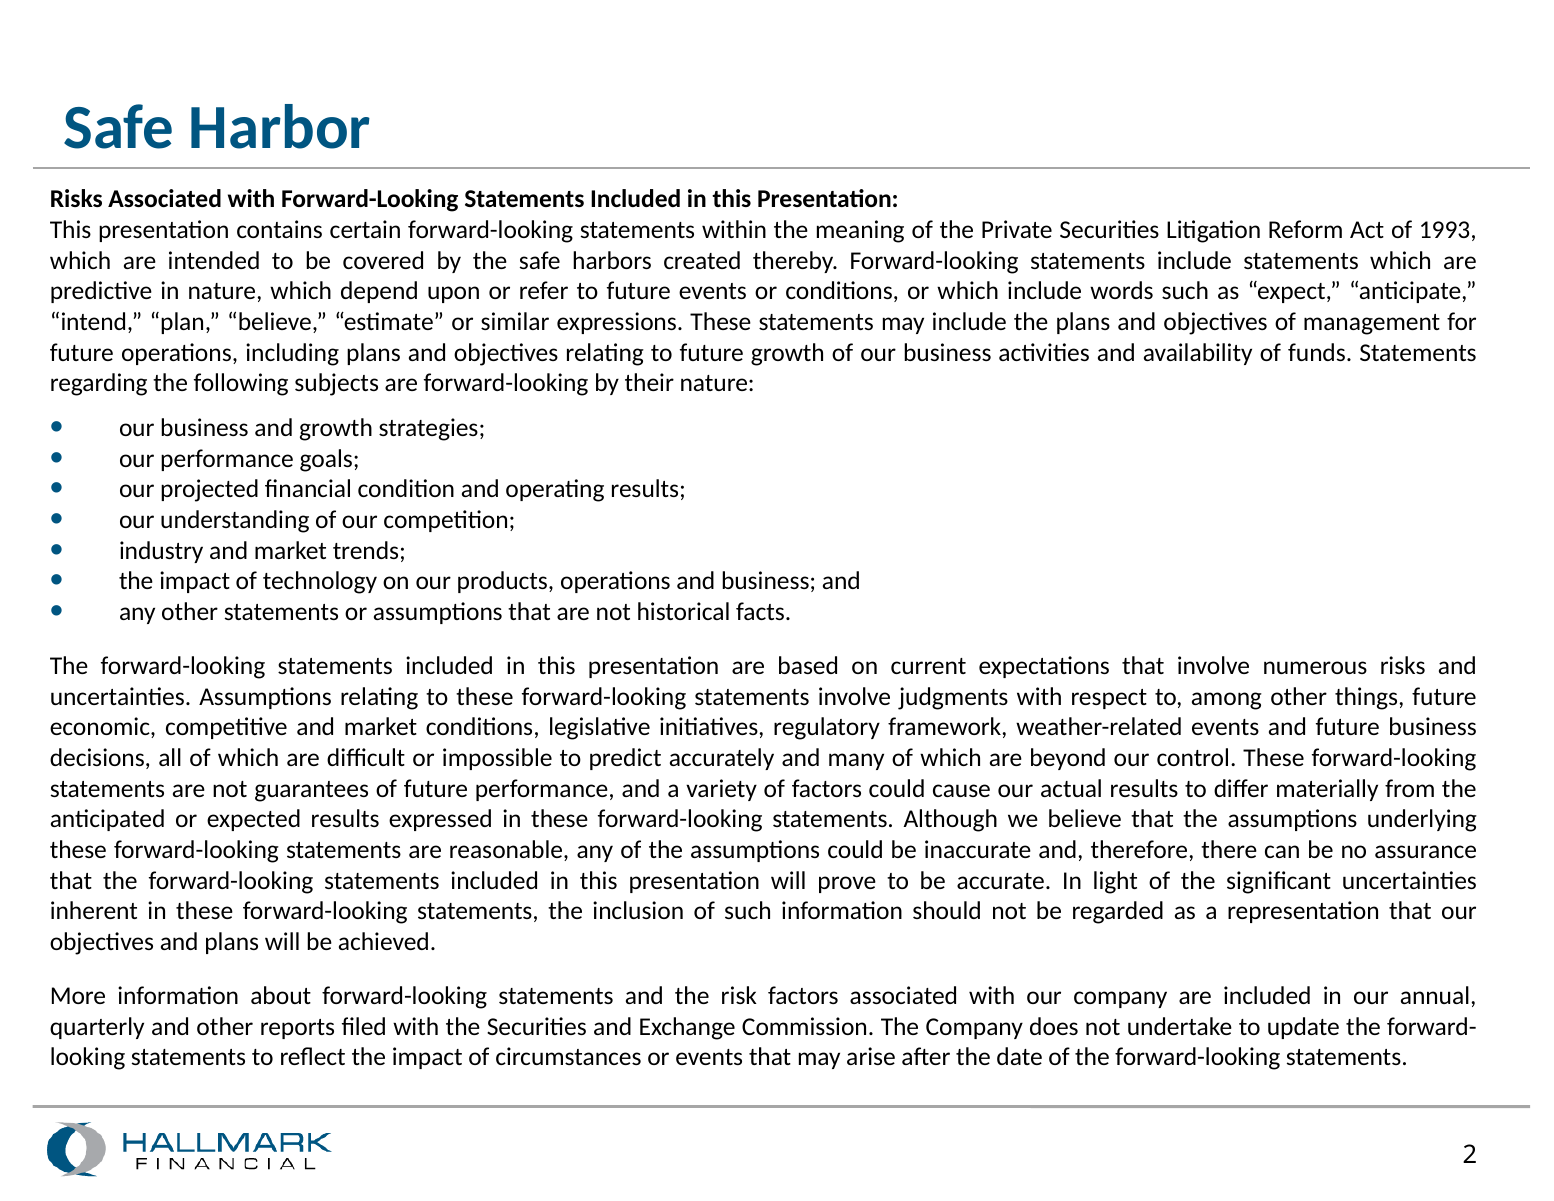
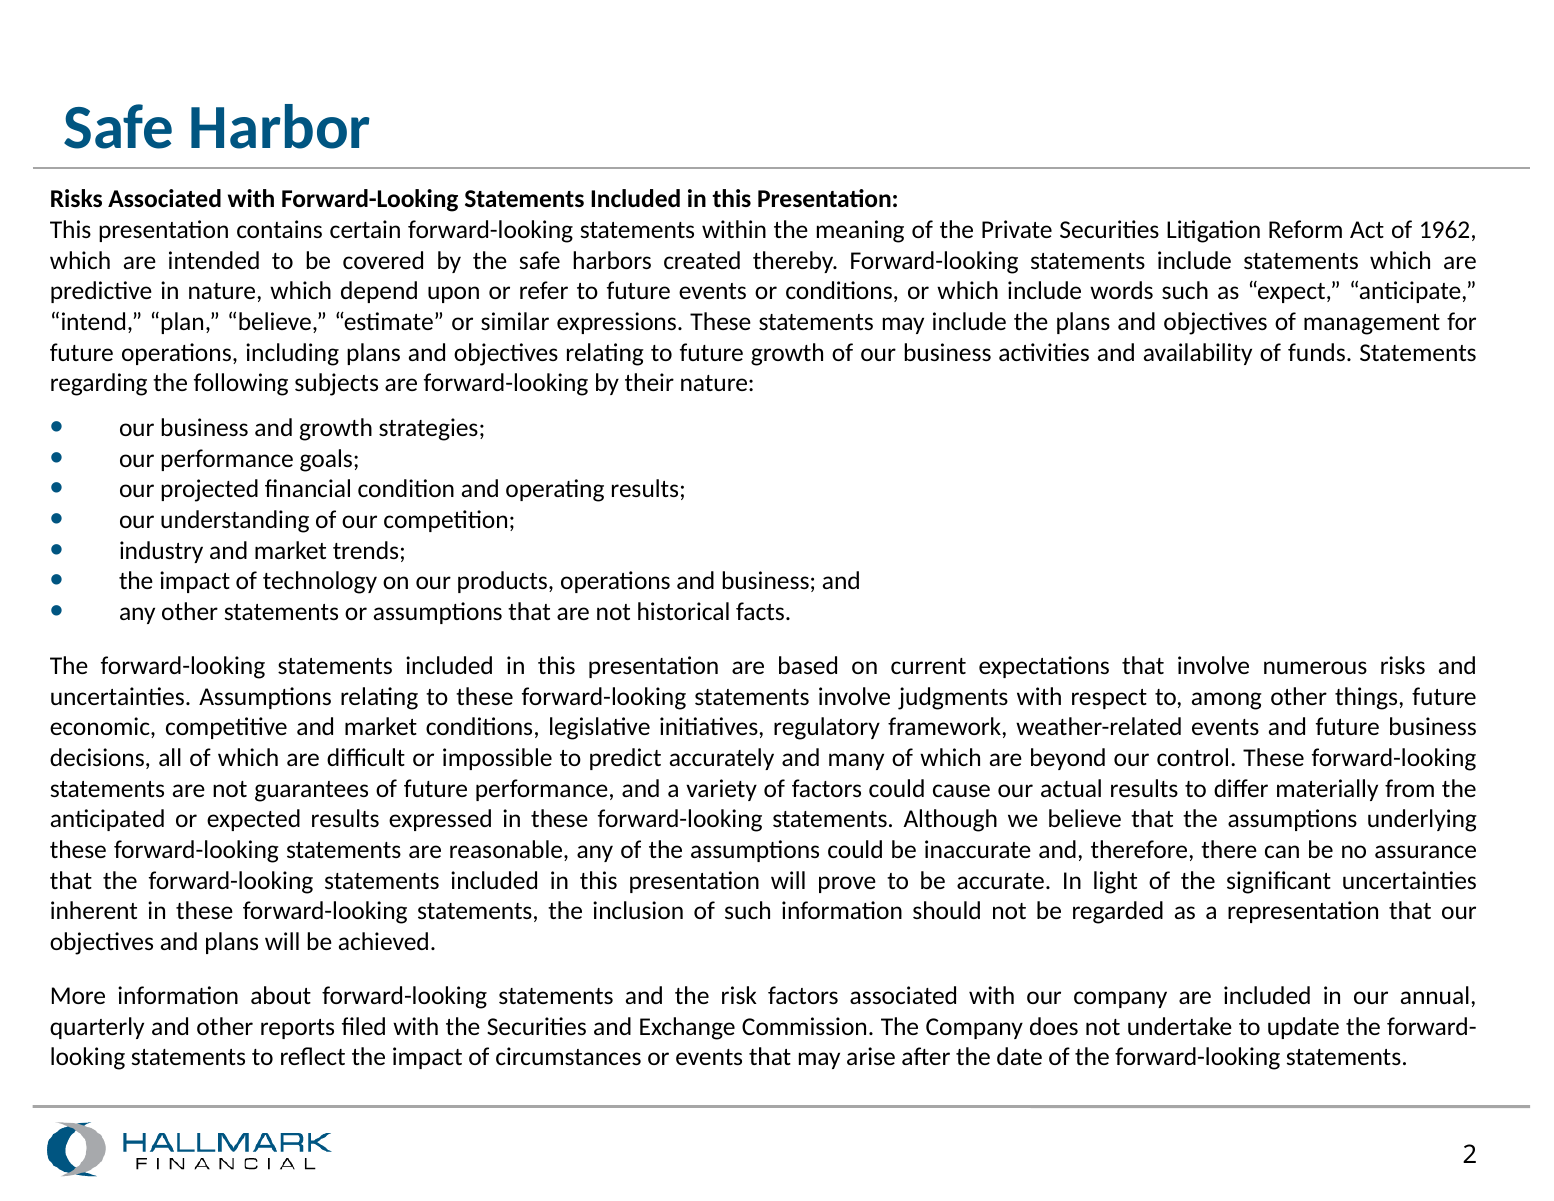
1993: 1993 -> 1962
